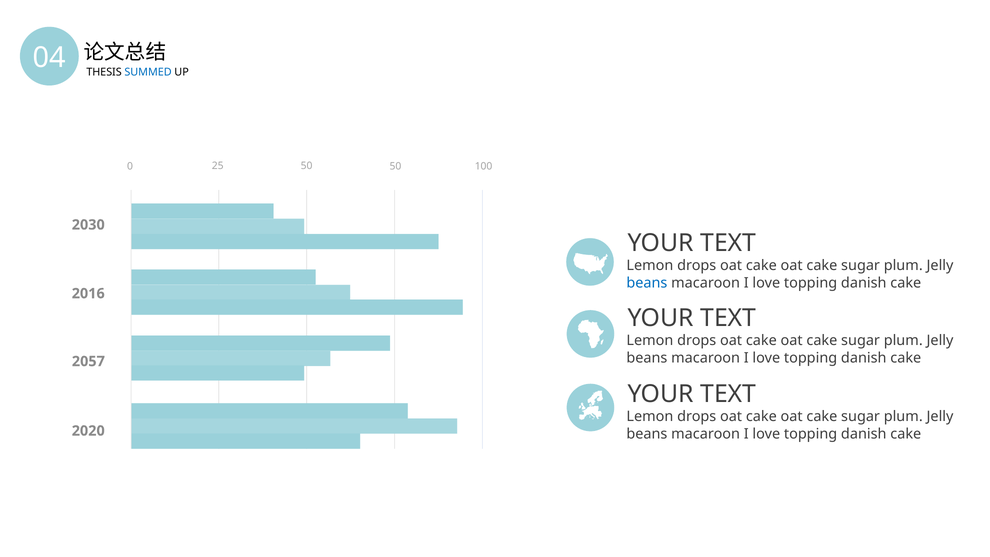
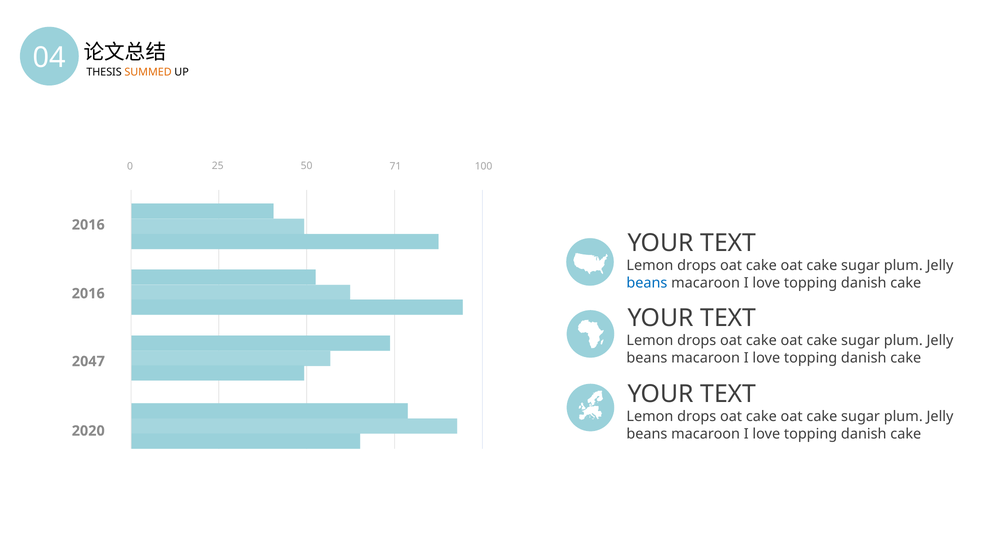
SUMMED colour: blue -> orange
50 50: 50 -> 71
2030 at (88, 225): 2030 -> 2016
2057: 2057 -> 2047
